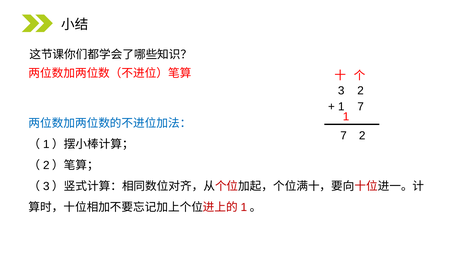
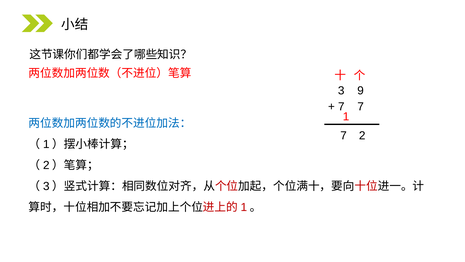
3 2: 2 -> 9
1 at (341, 106): 1 -> 7
